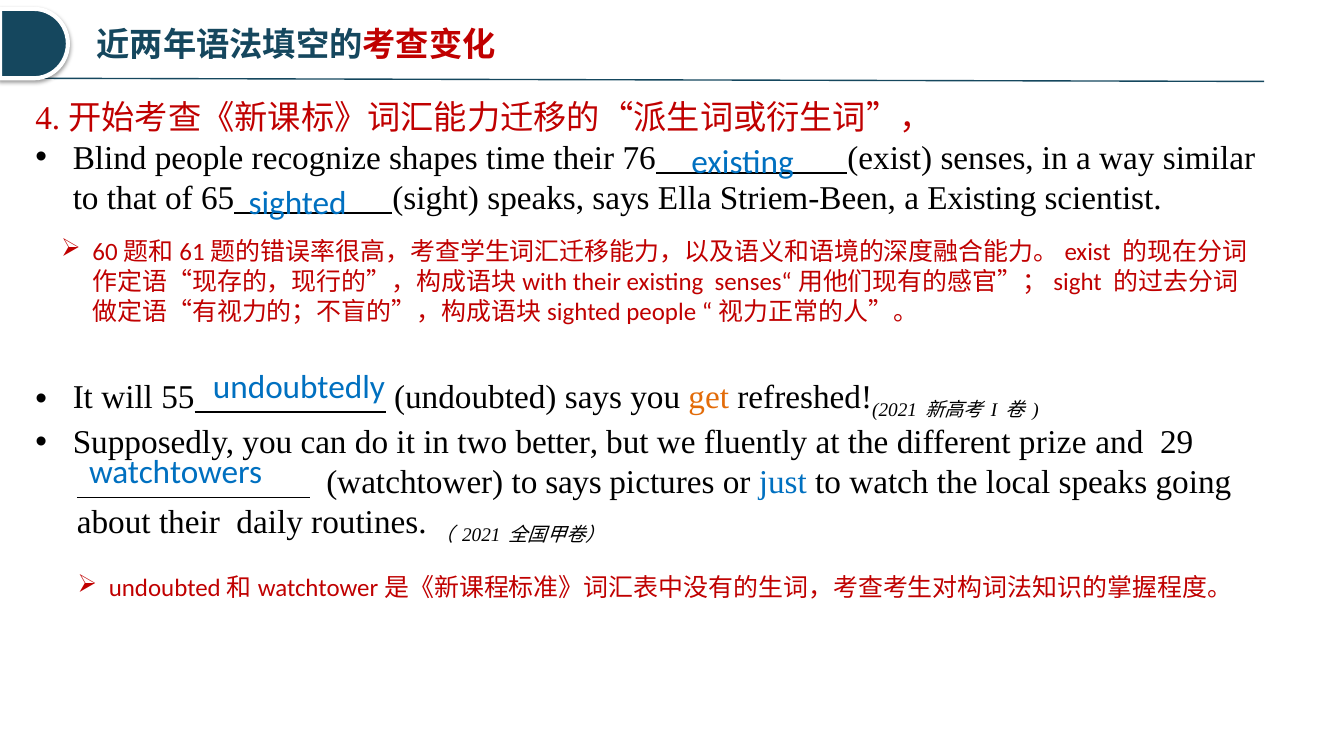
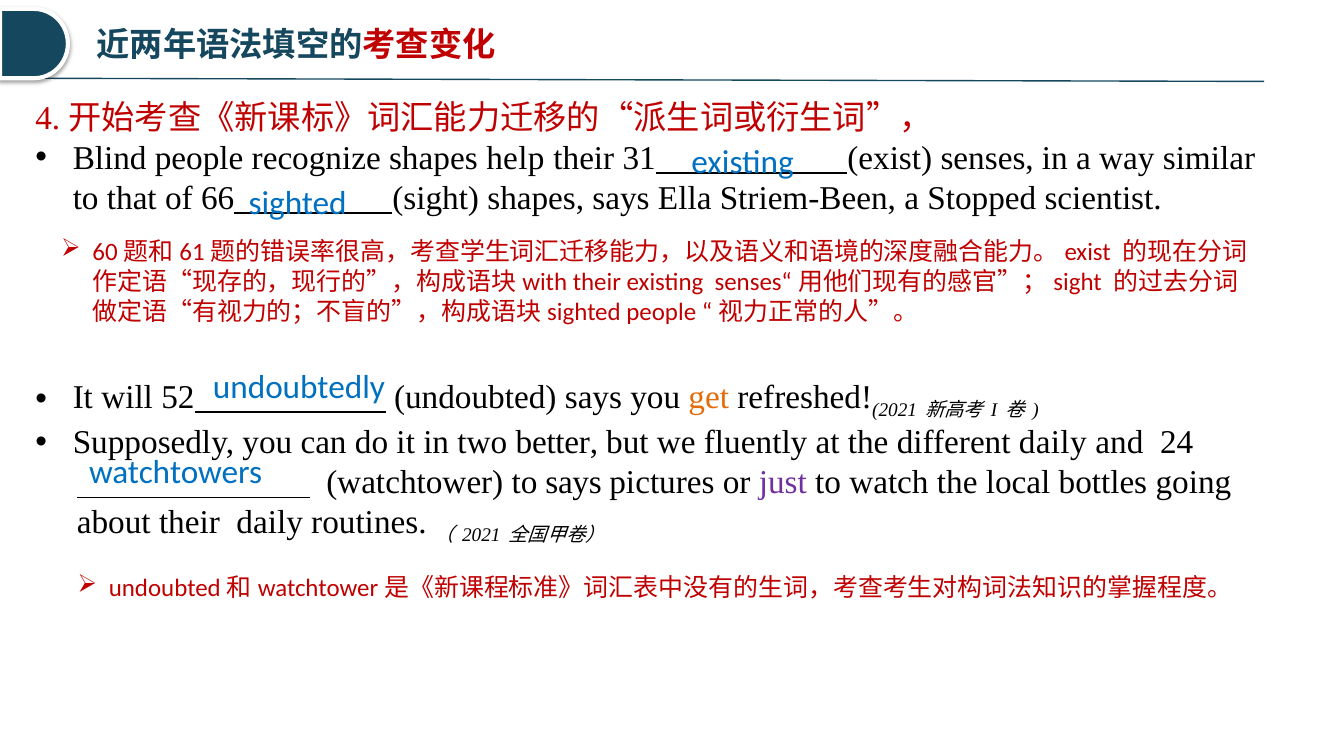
time: time -> help
76: 76 -> 31
65: 65 -> 66
sight speaks: speaks -> shapes
a Existing: Existing -> Stopped
55: 55 -> 52
different prize: prize -> daily
29: 29 -> 24
just colour: blue -> purple
local speaks: speaks -> bottles
